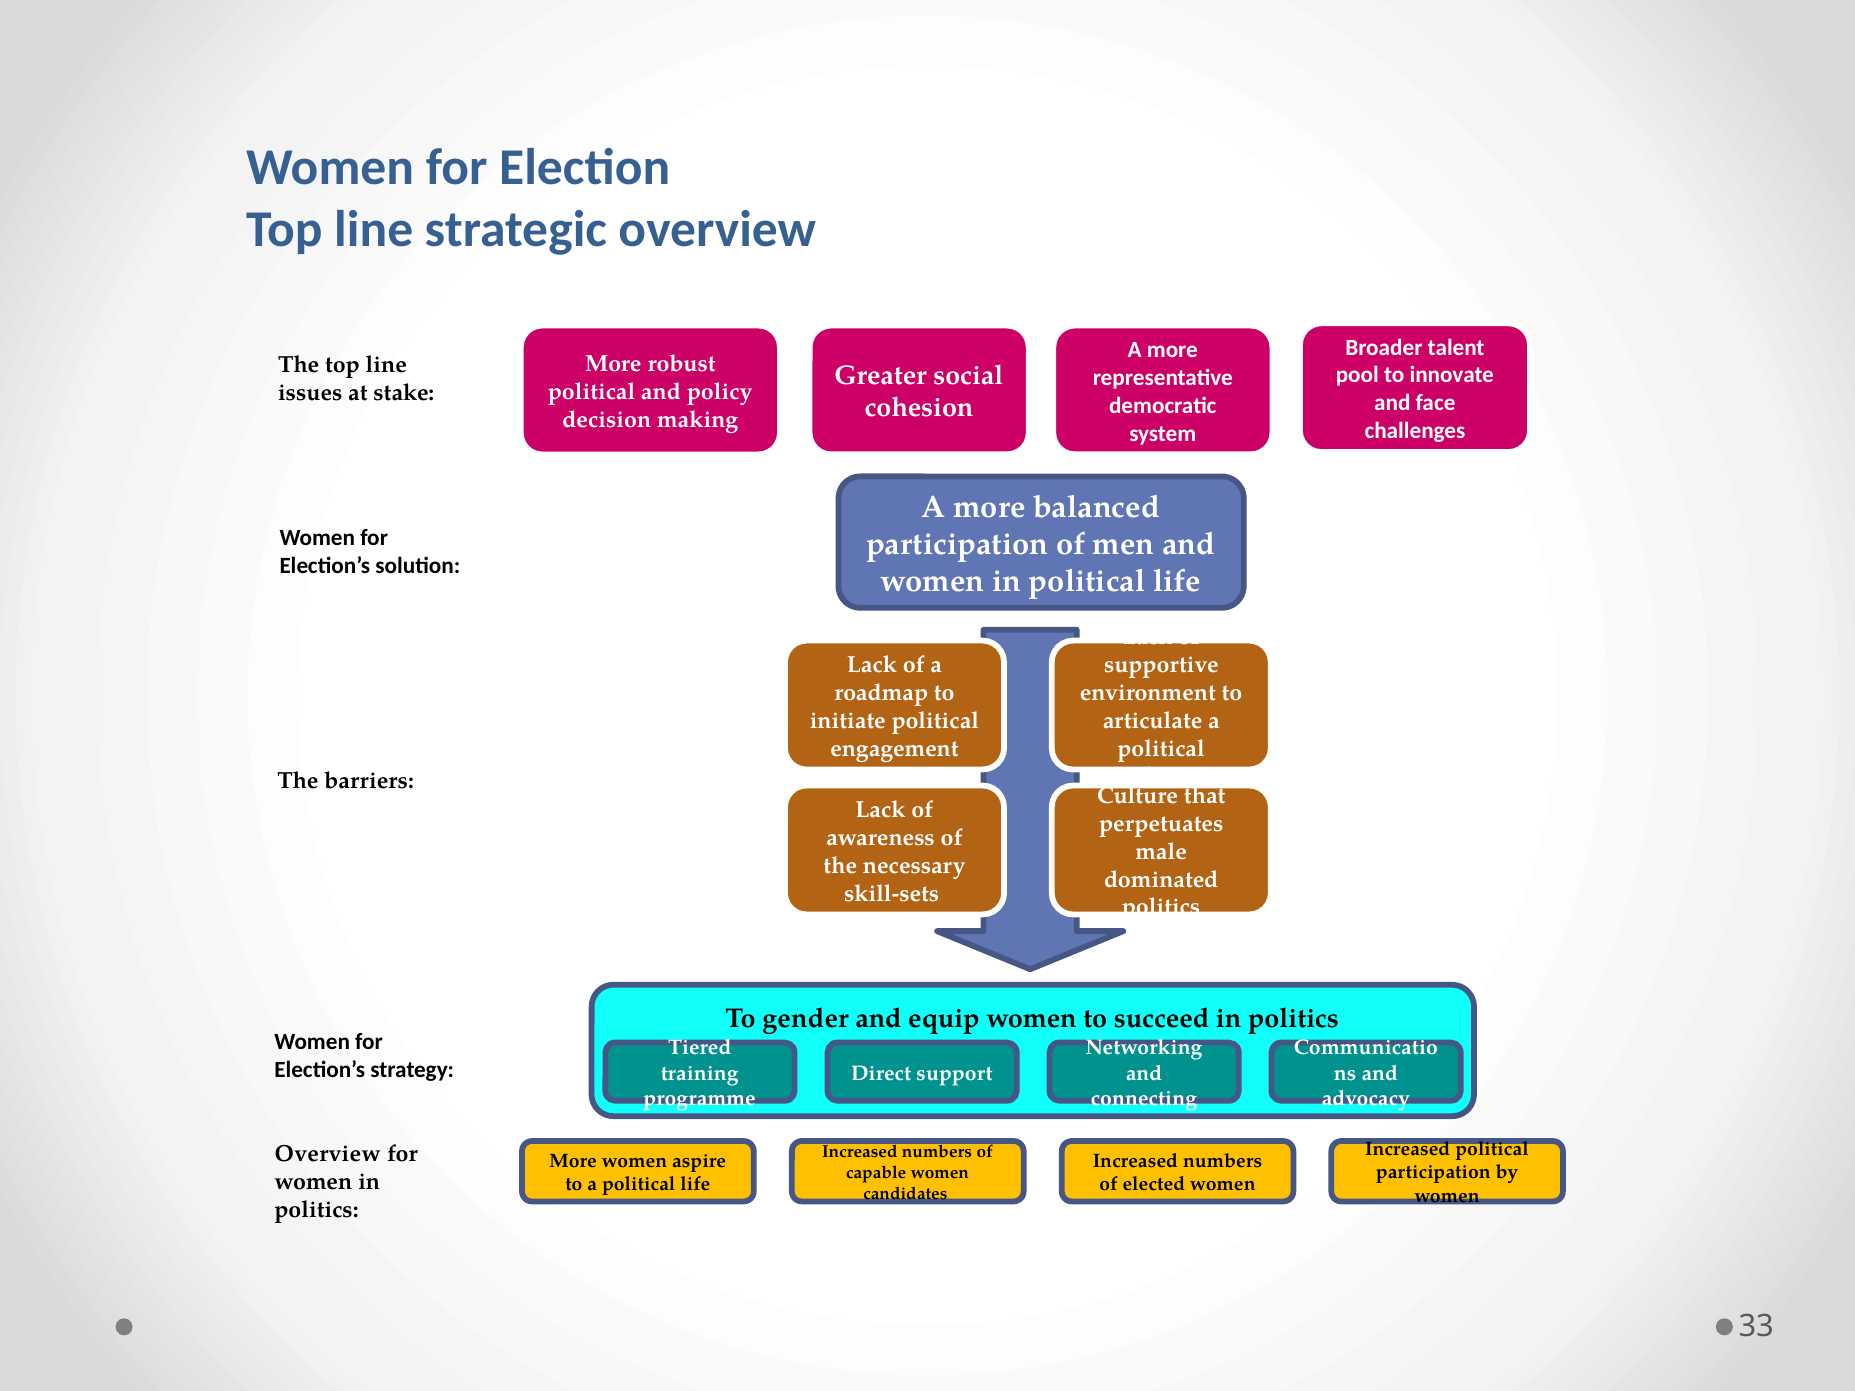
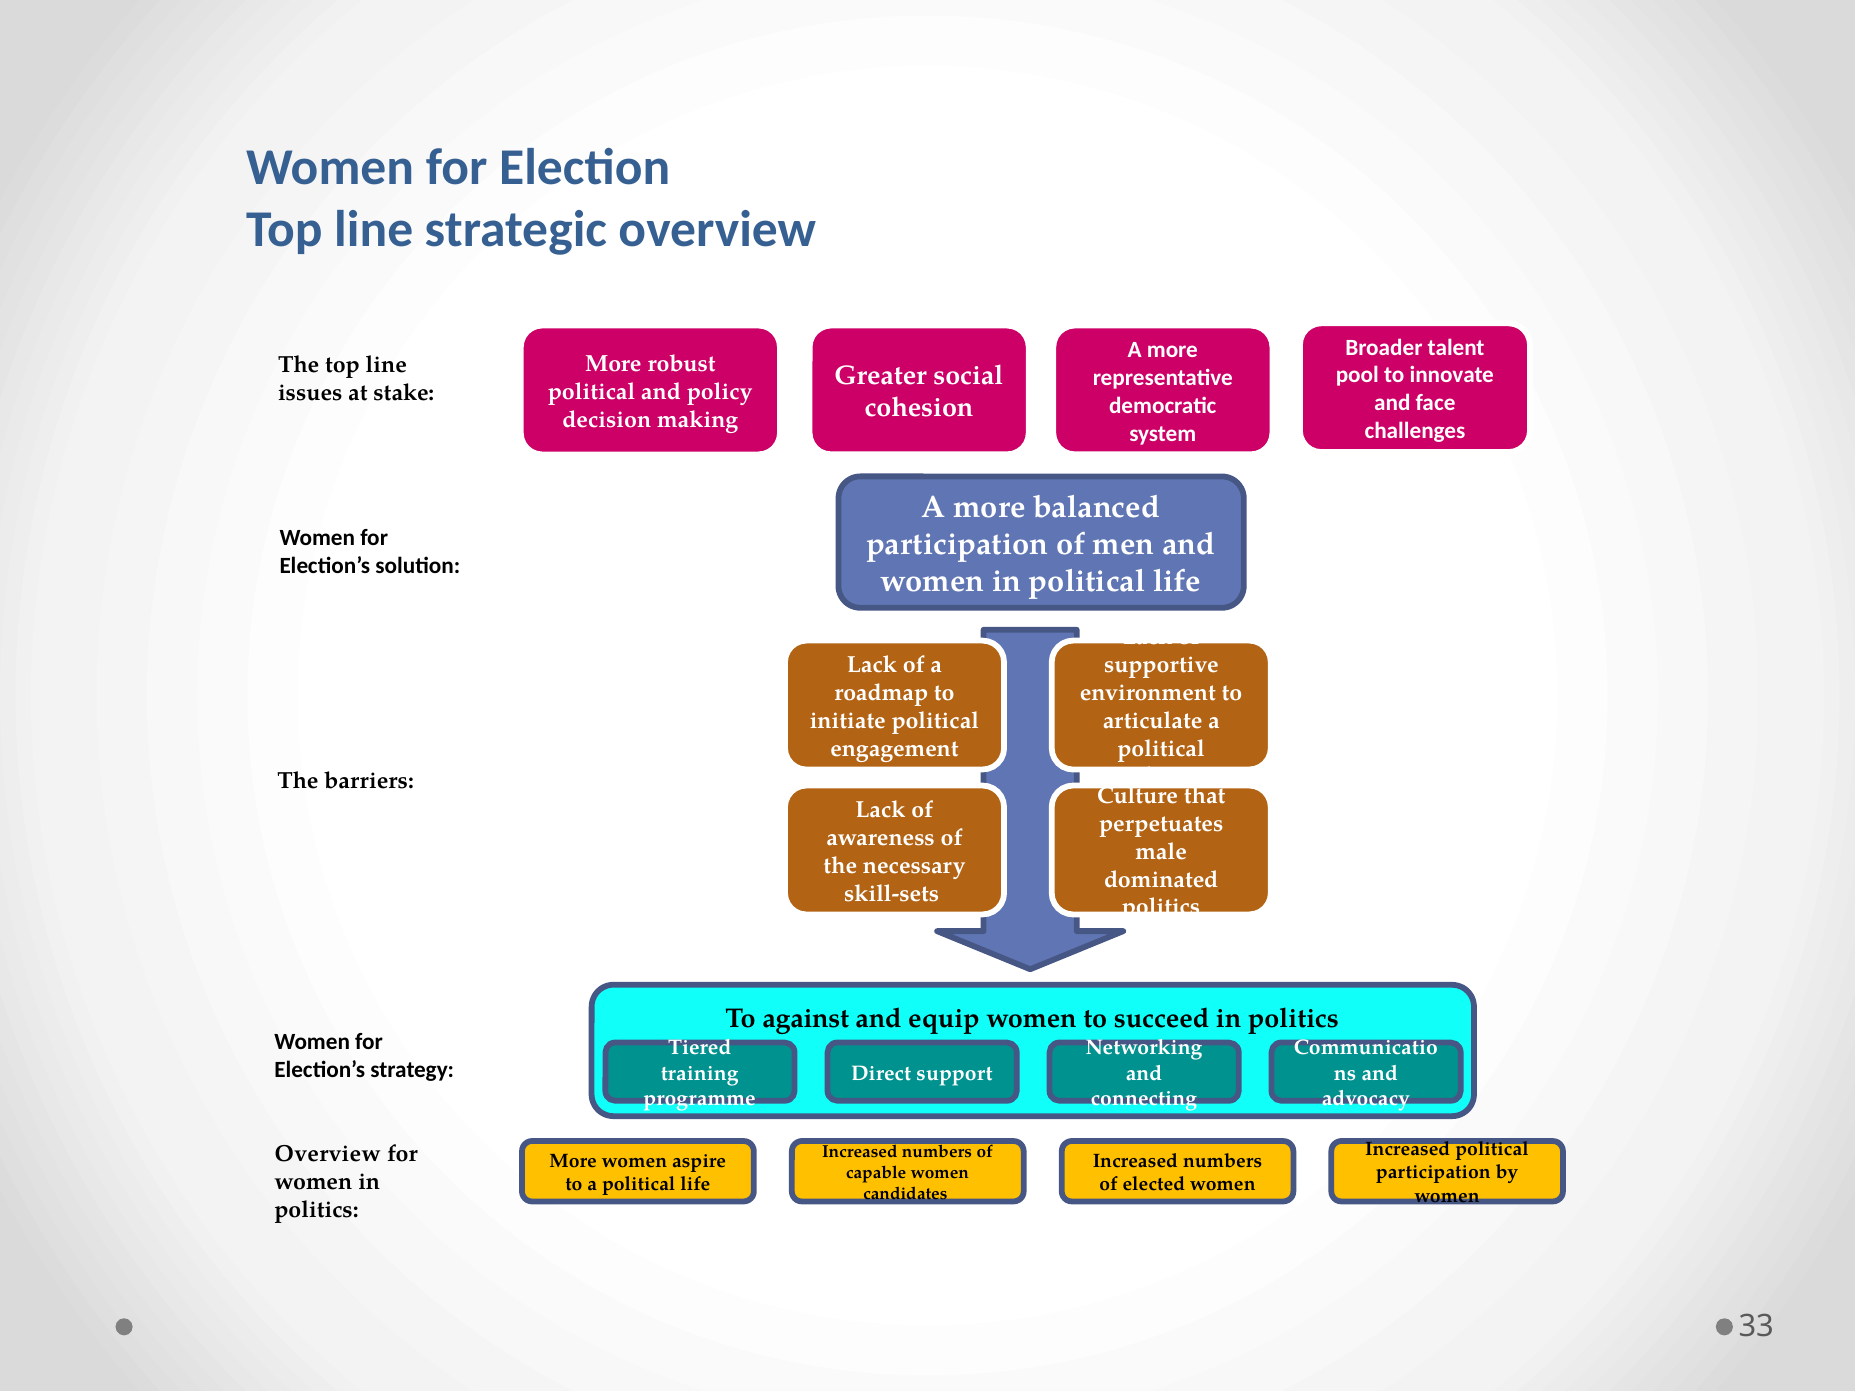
gender: gender -> against
